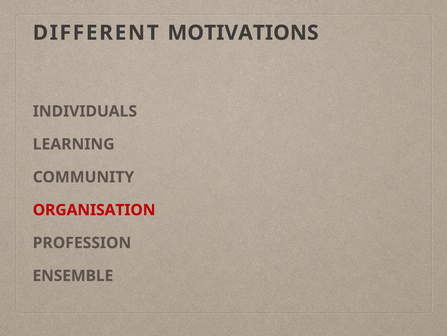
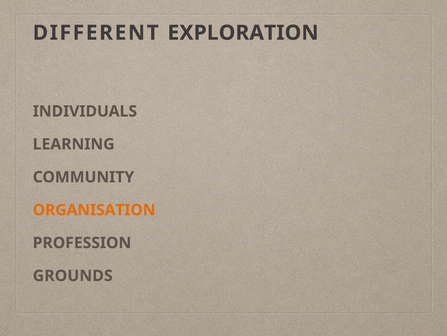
MOTIVATIONS: MOTIVATIONS -> EXPLORATION
ORGANISATION colour: red -> orange
ENSEMBLE: ENSEMBLE -> GROUNDS
